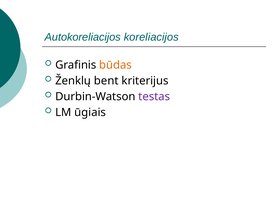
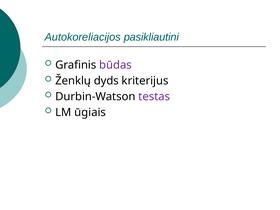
koreliacijos: koreliacijos -> pasikliautini
būdas colour: orange -> purple
bent: bent -> dyds
